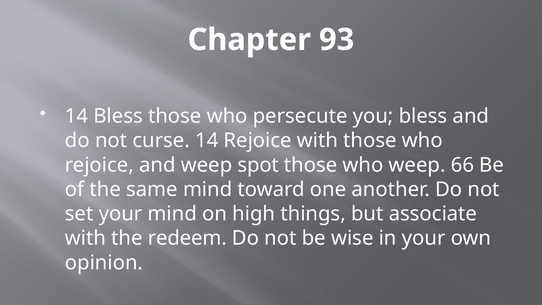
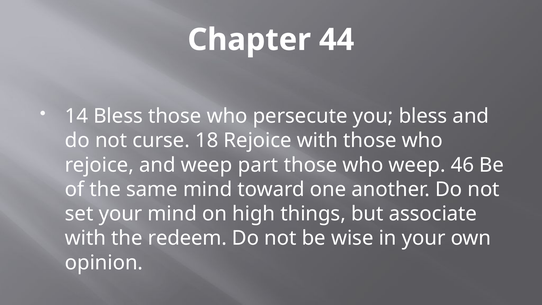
93: 93 -> 44
curse 14: 14 -> 18
spot: spot -> part
66: 66 -> 46
